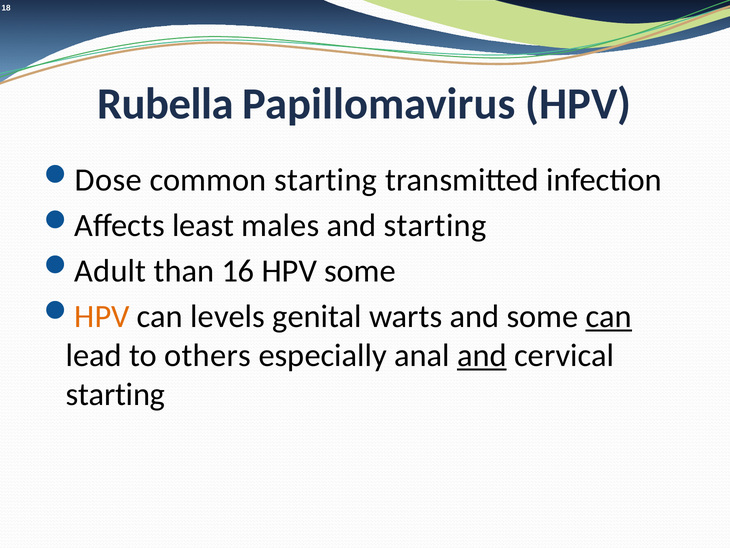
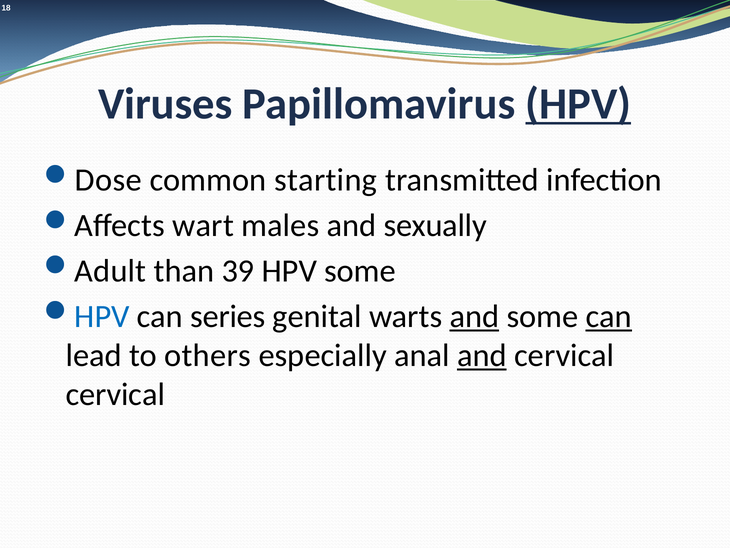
Rubella: Rubella -> Viruses
HPV at (578, 104) underline: none -> present
least: least -> wart
and starting: starting -> sexually
16: 16 -> 39
HPV at (102, 316) colour: orange -> blue
levels: levels -> series
and at (474, 316) underline: none -> present
starting at (115, 394): starting -> cervical
